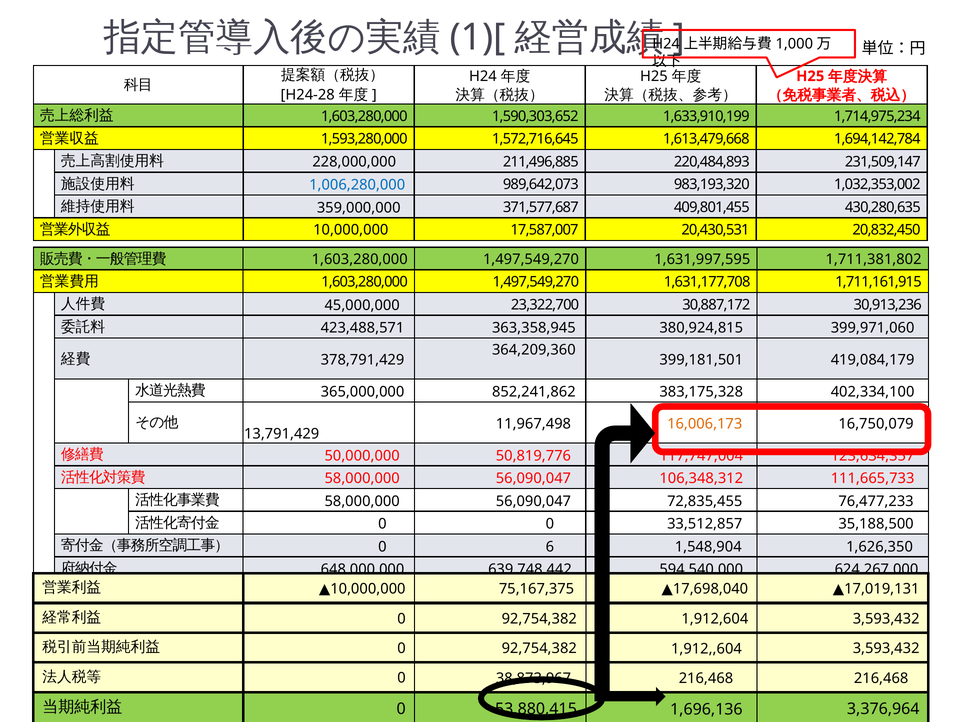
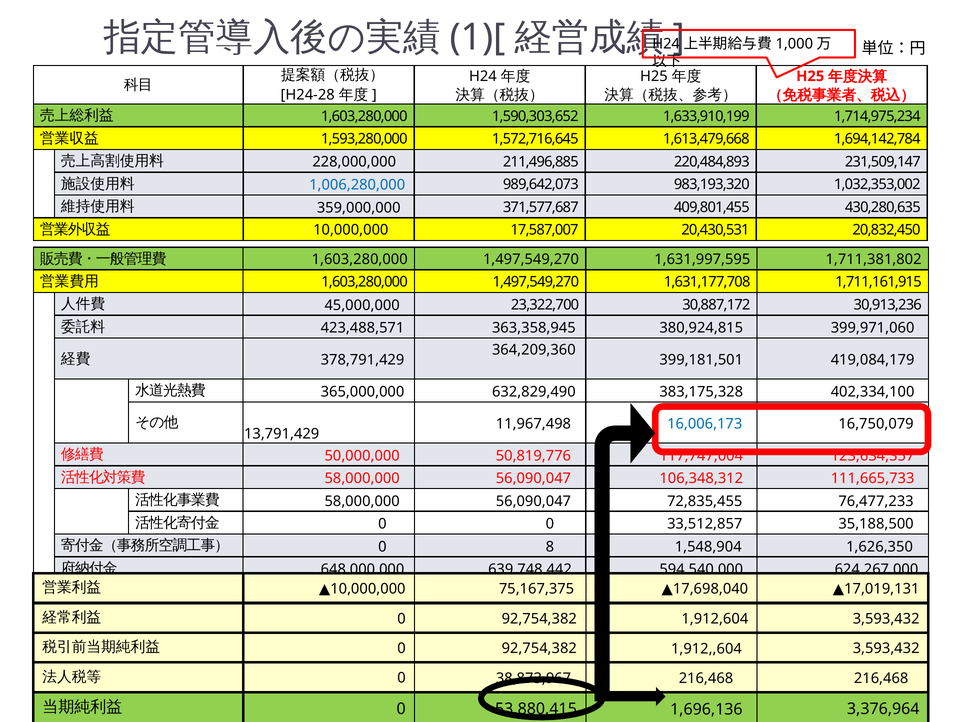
852,241,862: 852,241,862 -> 632,829,490
16,006,173 colour: orange -> blue
6: 6 -> 8
